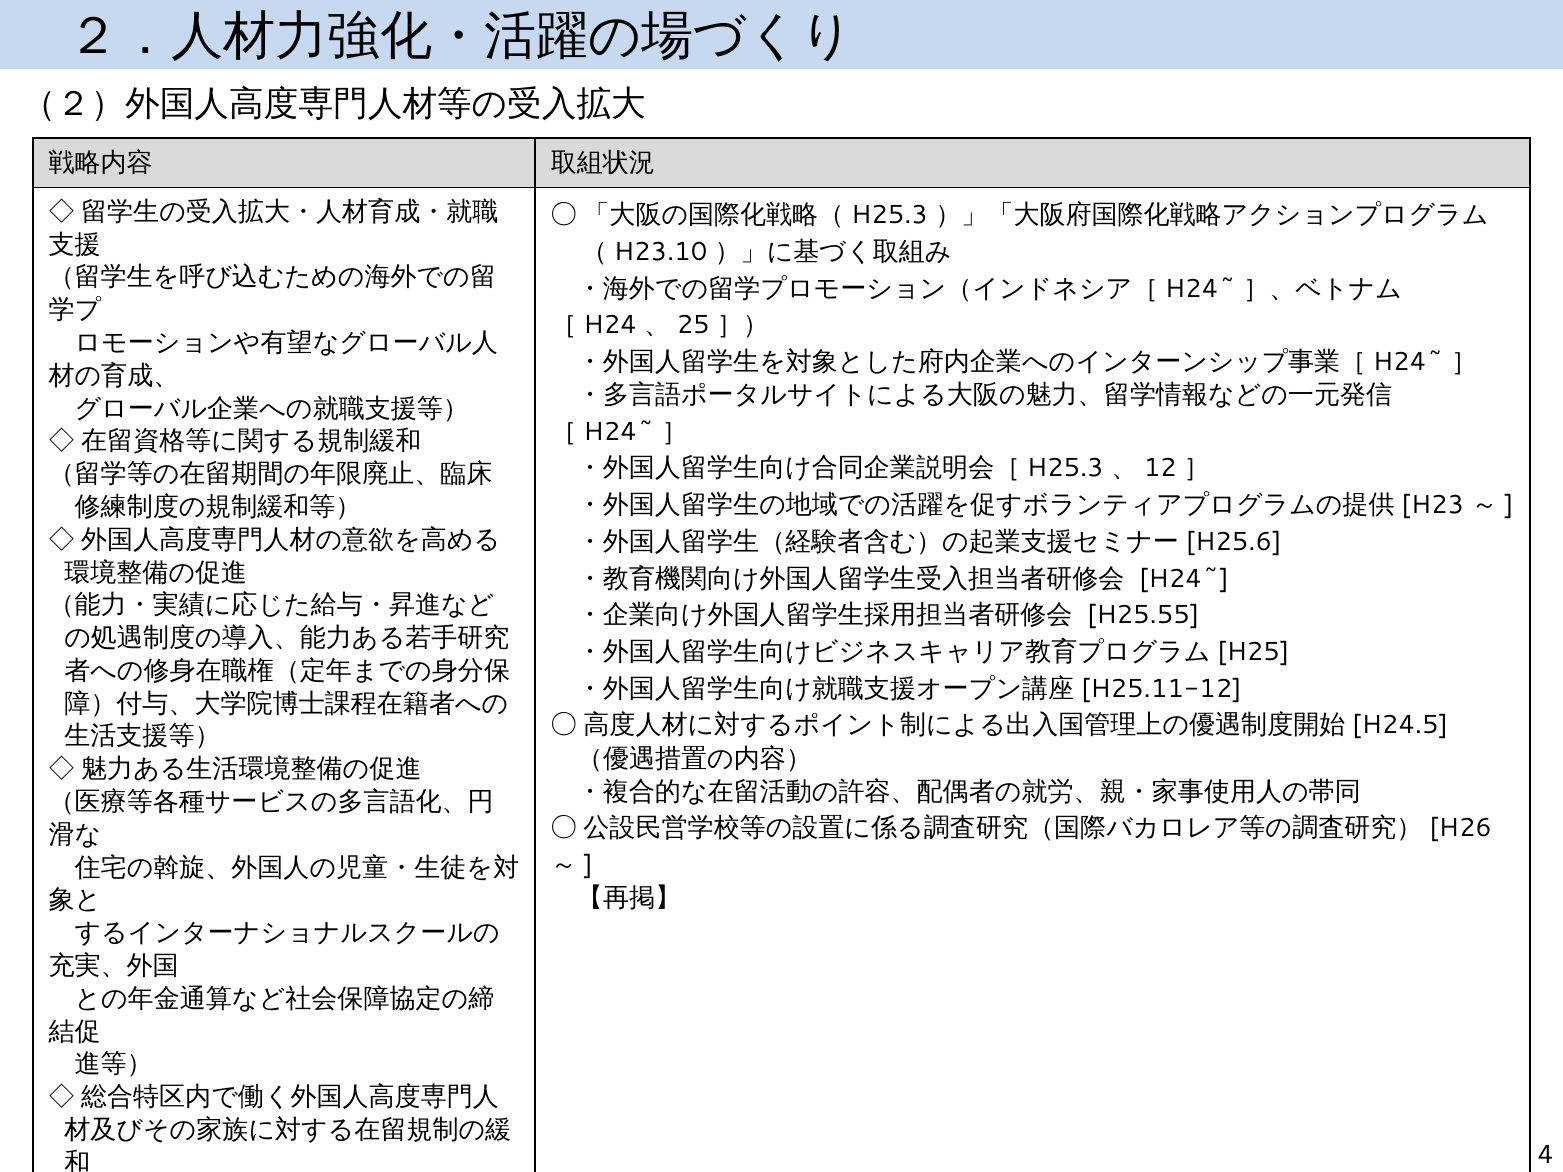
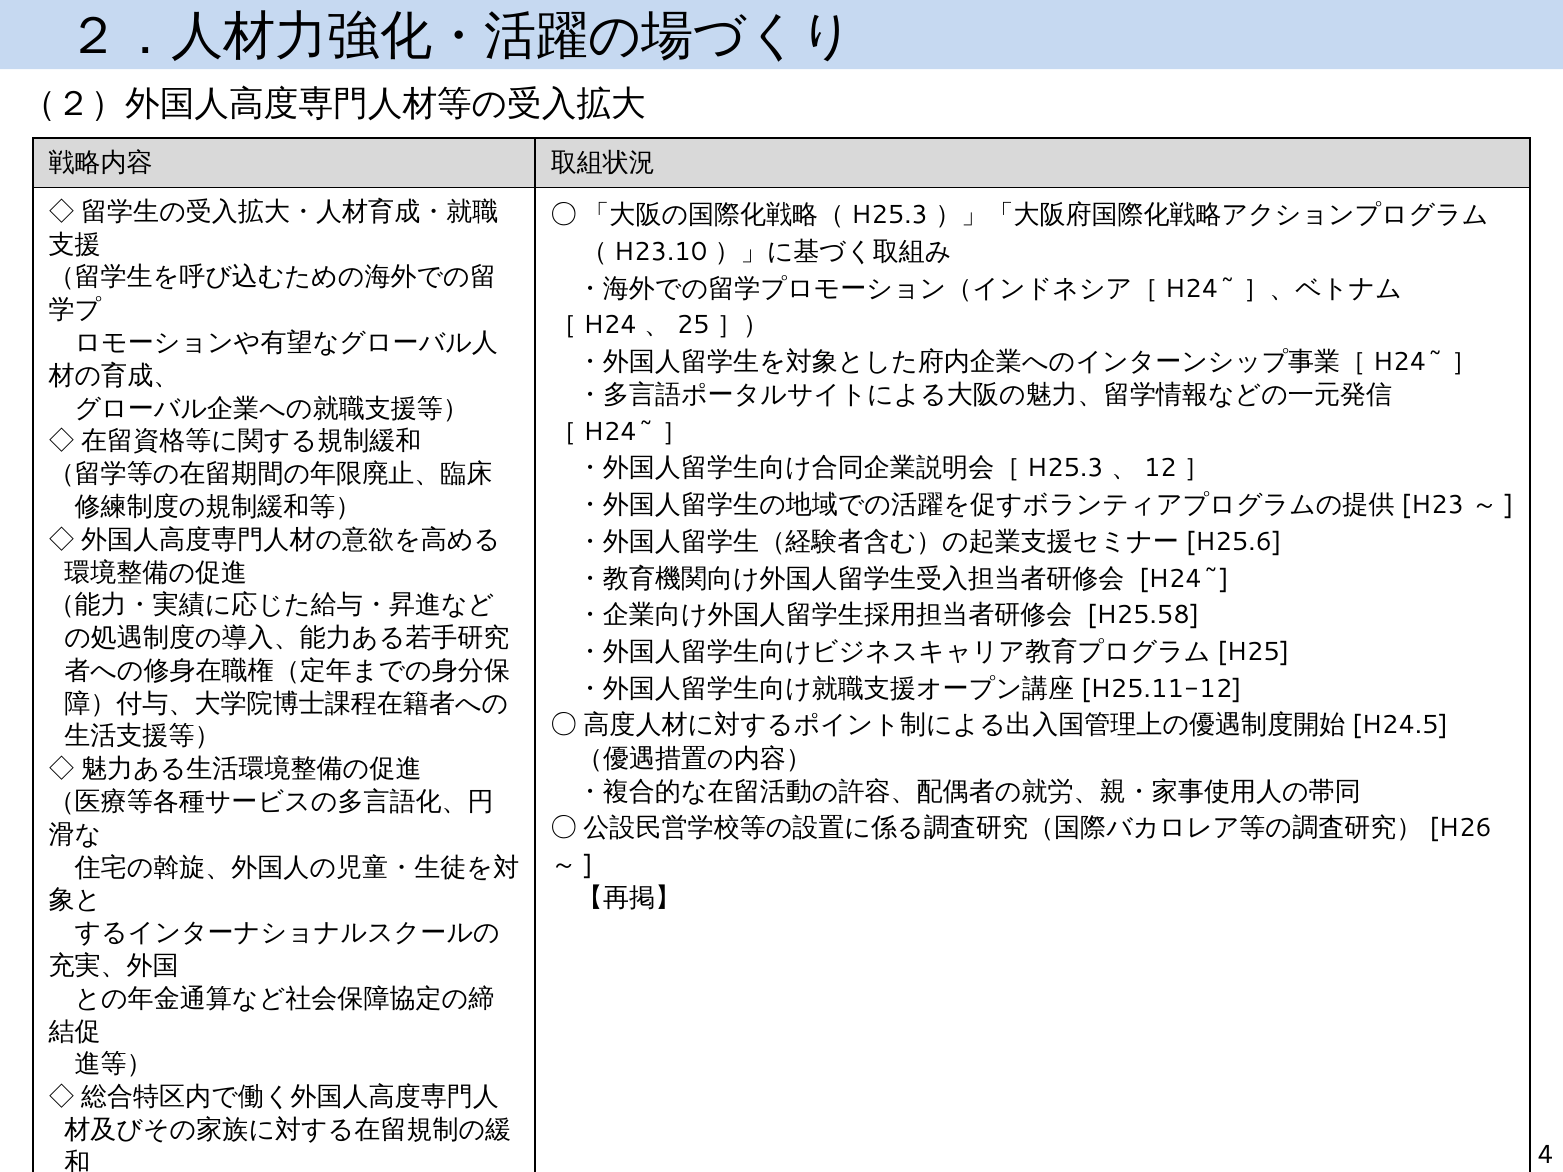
H25.55: H25.55 -> H25.58
